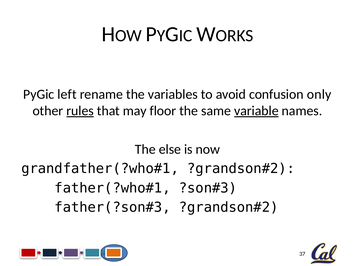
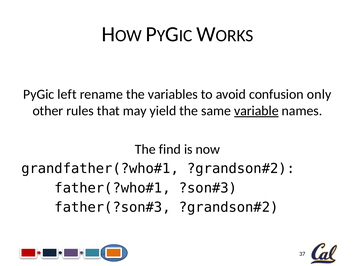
rules underline: present -> none
floor: floor -> yield
else: else -> find
